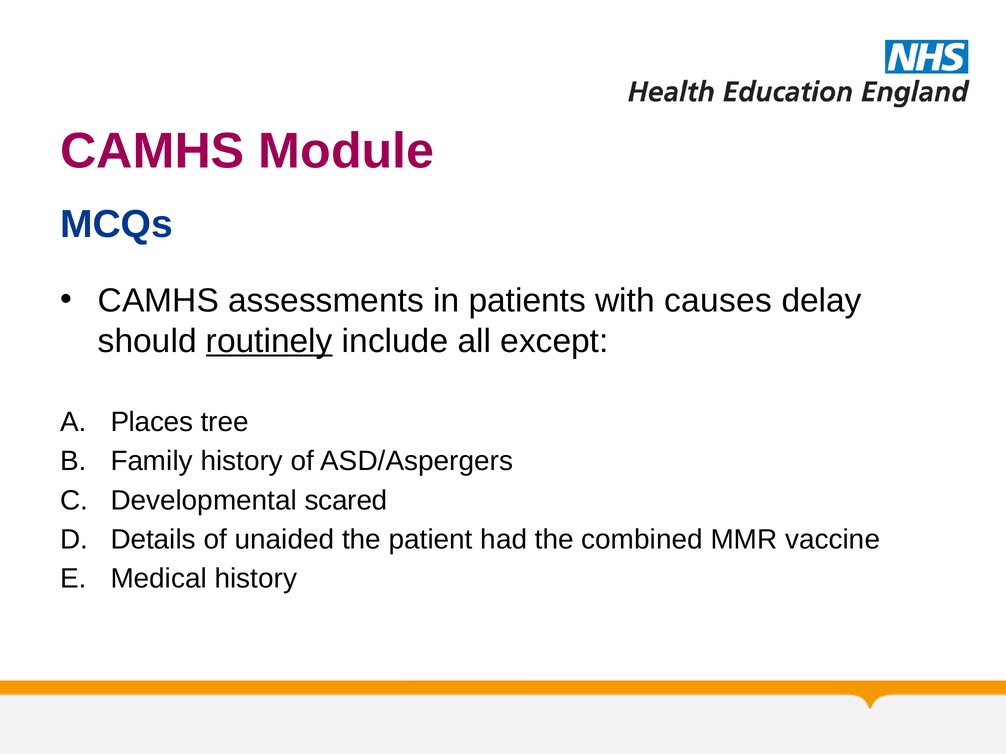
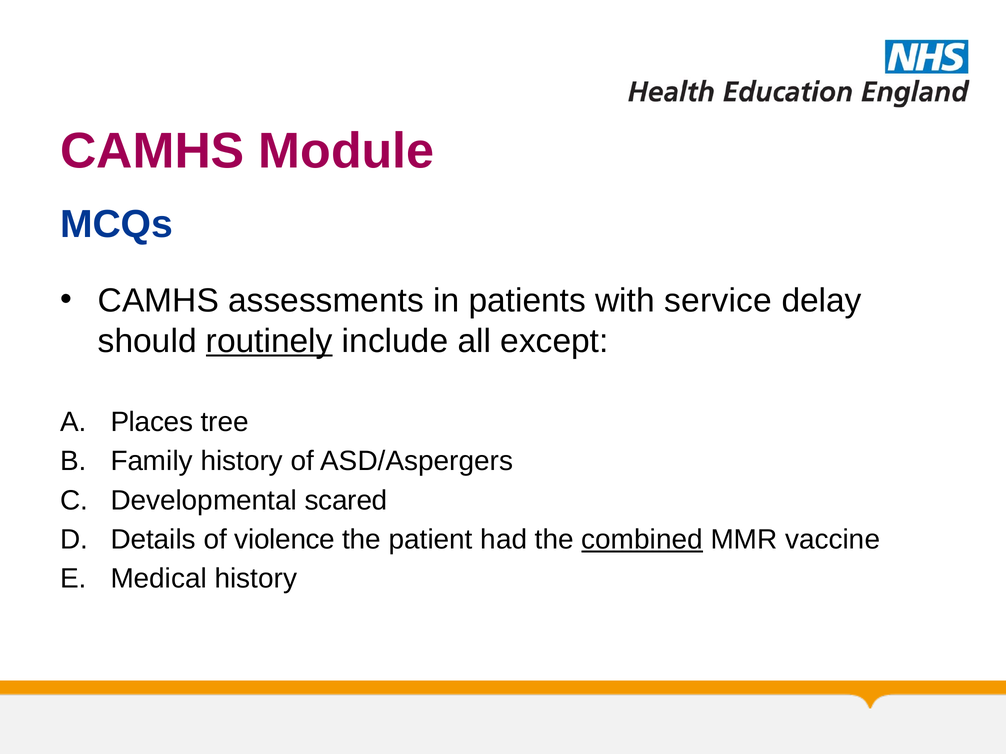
causes: causes -> service
unaided: unaided -> violence
combined underline: none -> present
